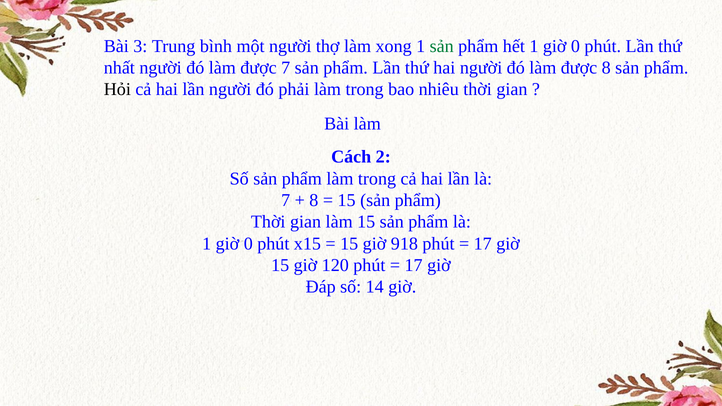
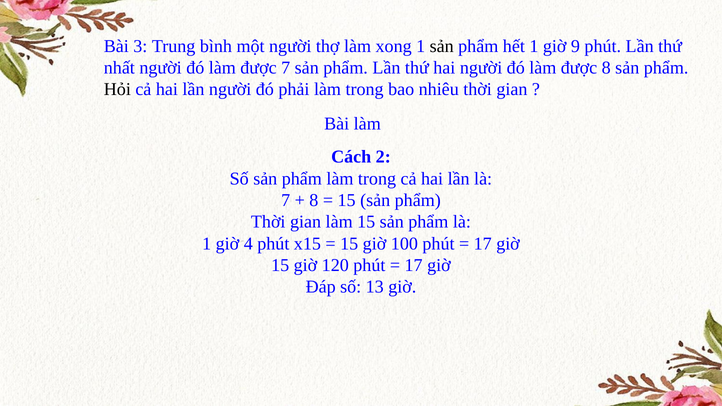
sản at (442, 46) colour: green -> black
hết 1 giờ 0: 0 -> 9
0 at (248, 244): 0 -> 4
918: 918 -> 100
14: 14 -> 13
